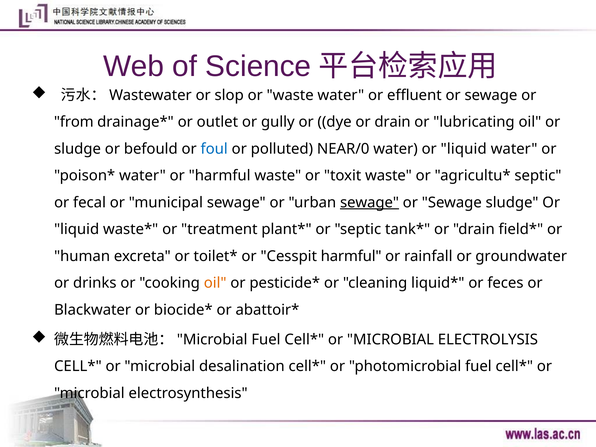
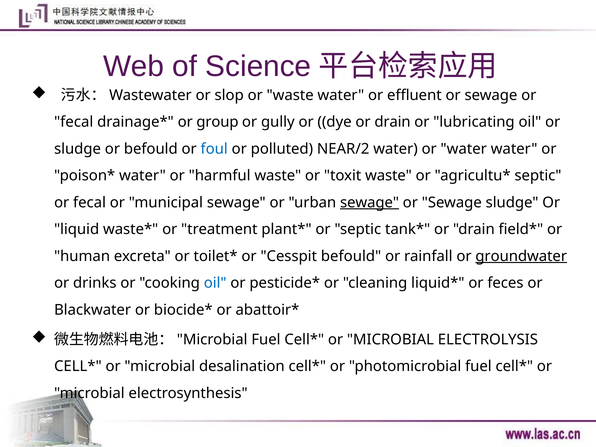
from at (74, 122): from -> fecal
outlet: outlet -> group
NEAR/0: NEAR/0 -> NEAR/2
water or liquid: liquid -> water
Cesspit harmful: harmful -> befould
groundwater underline: none -> present
oil at (215, 283) colour: orange -> blue
